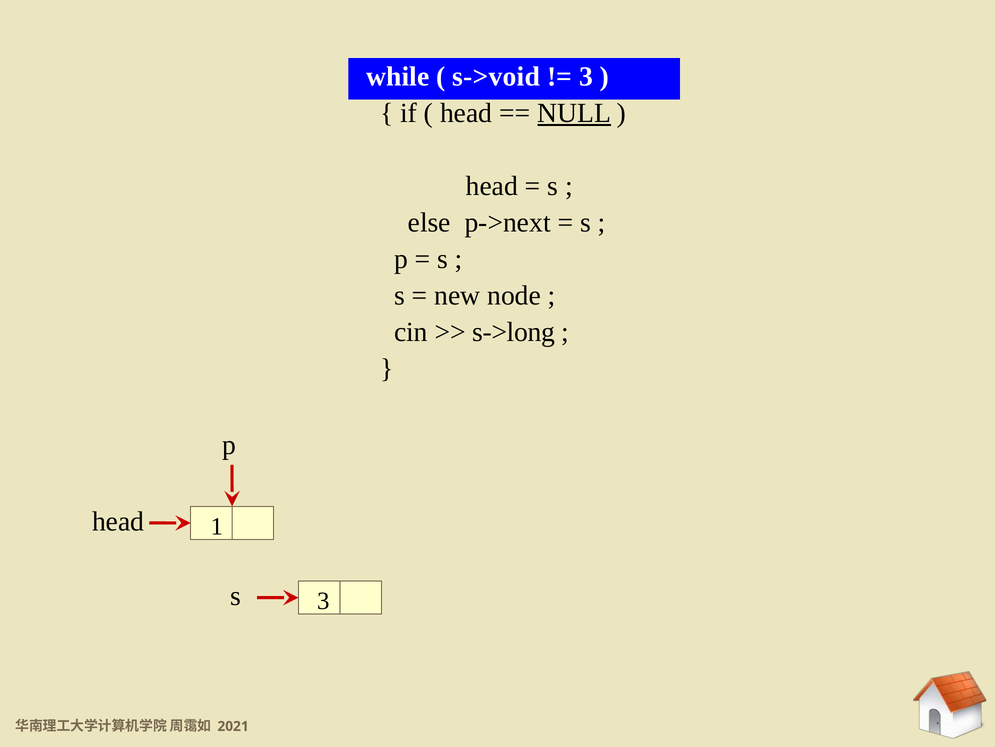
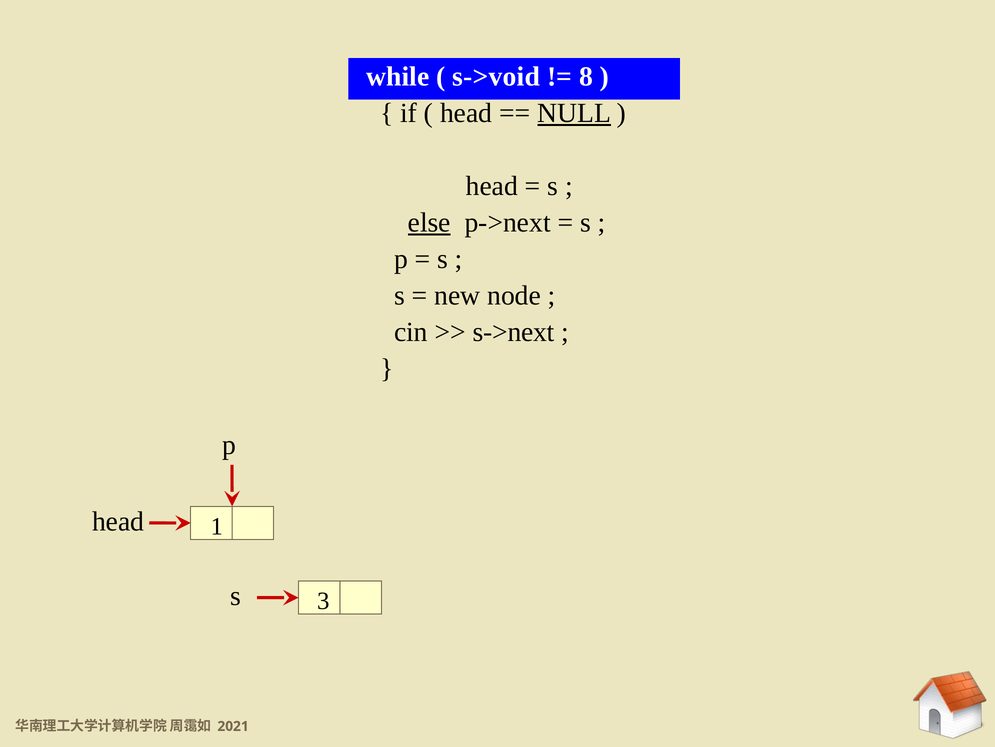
3 at (586, 76): 3 -> 8
else underline: none -> present
s->long: s->long -> s->next
